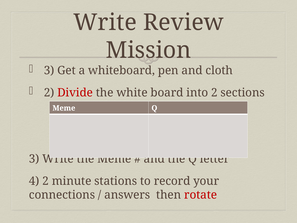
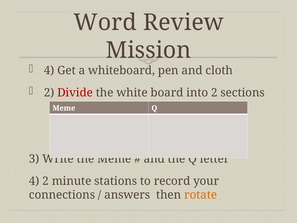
Write at (105, 22): Write -> Word
3 at (49, 70): 3 -> 4
rotate colour: red -> orange
